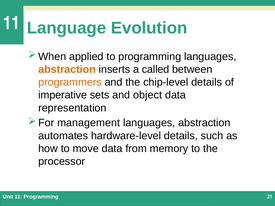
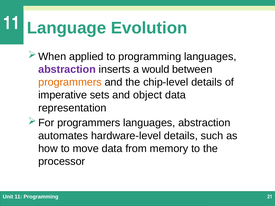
abstraction at (67, 70) colour: orange -> purple
called: called -> would
management at (89, 123): management -> programmers
